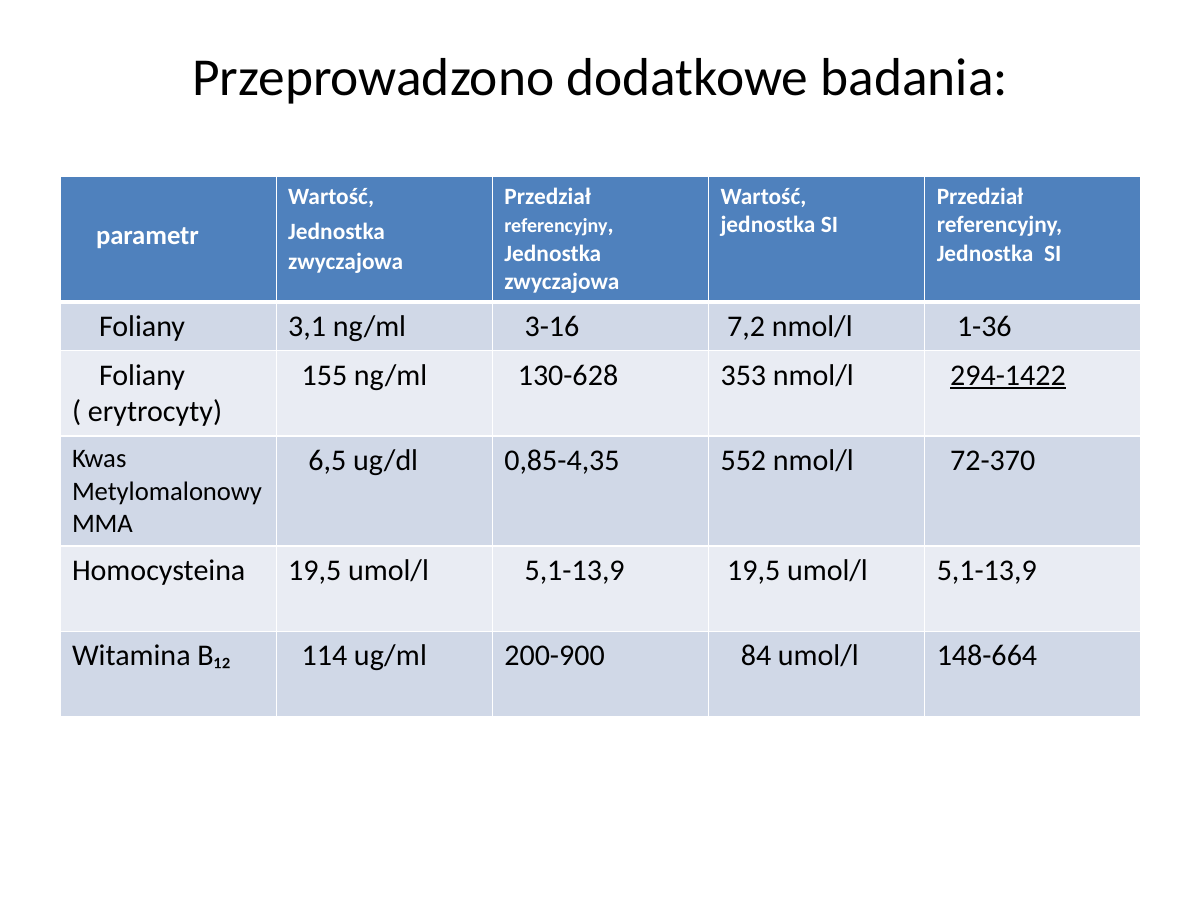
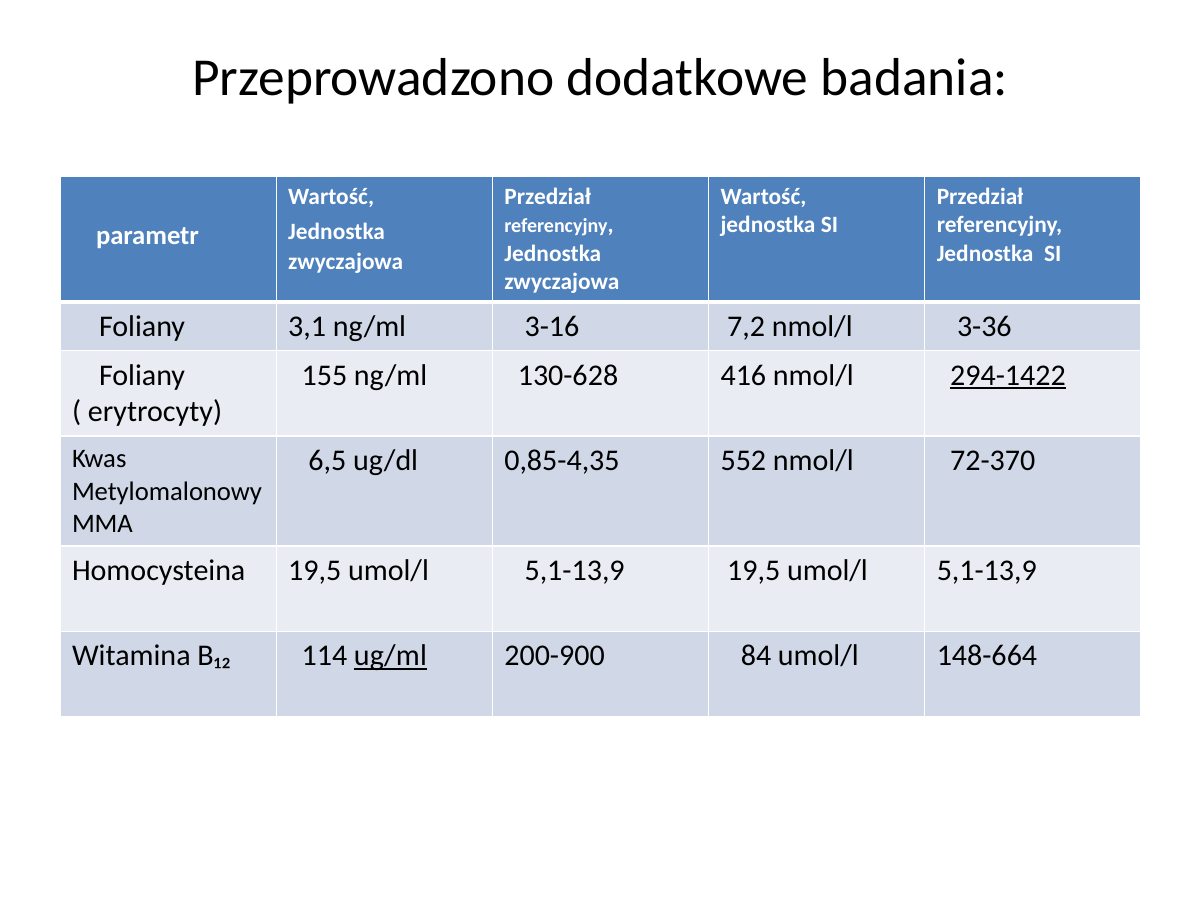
1-36: 1-36 -> 3-36
353: 353 -> 416
ug/ml underline: none -> present
